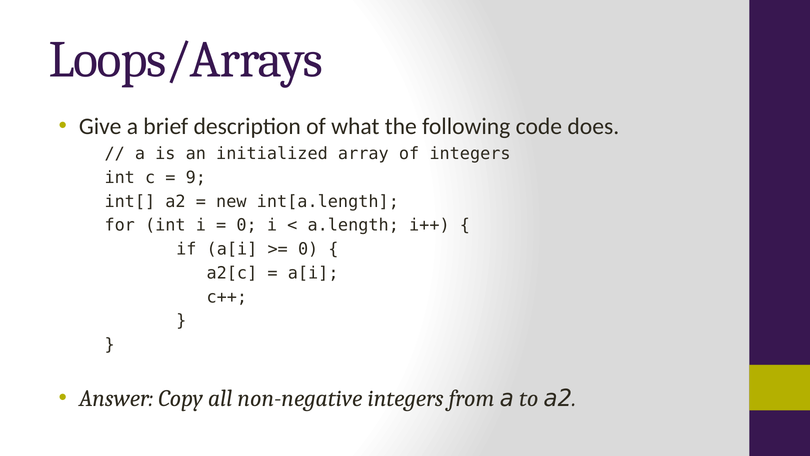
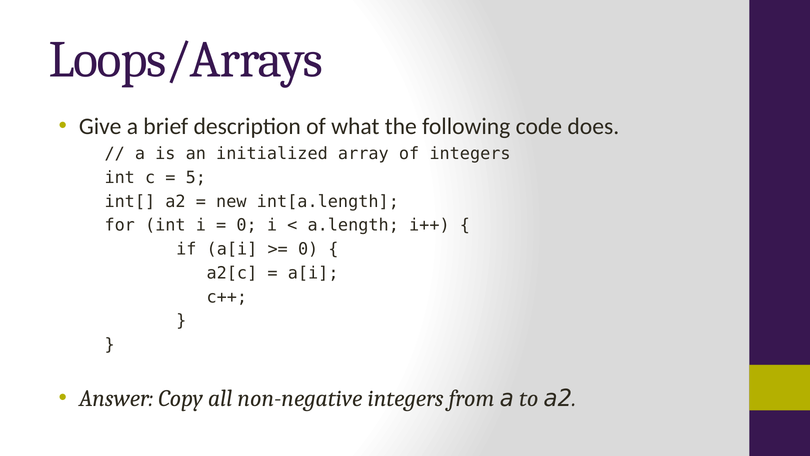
9: 9 -> 5
